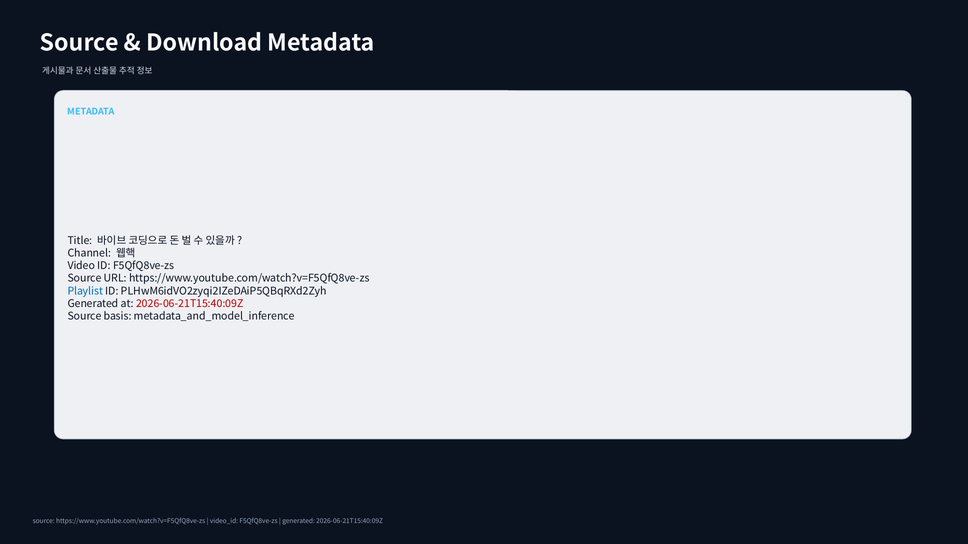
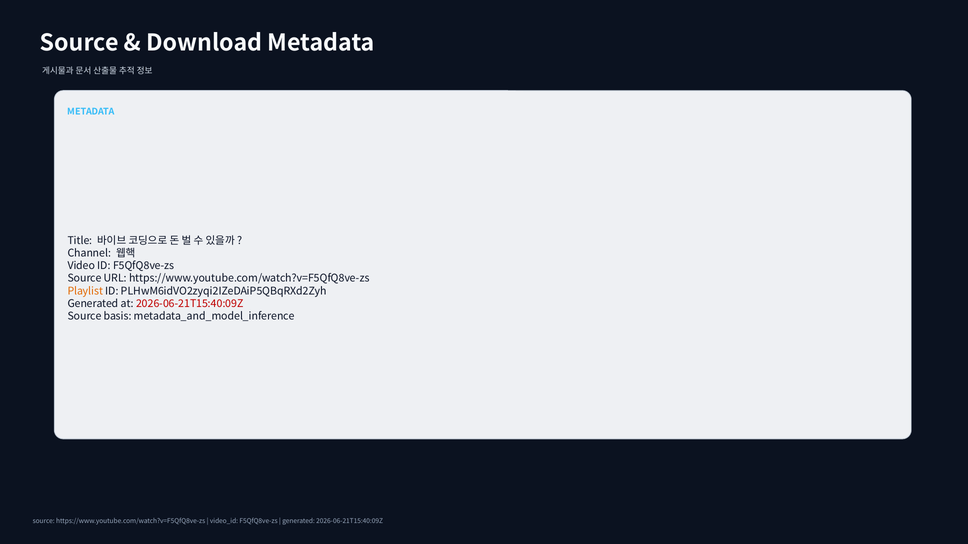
Playlist colour: blue -> orange
